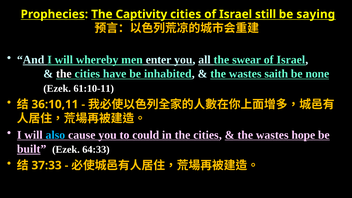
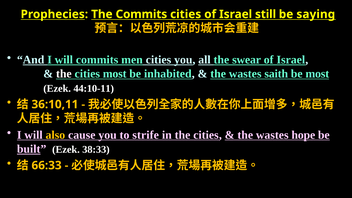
The Captivity: Captivity -> Commits
will whereby: whereby -> commits
men enter: enter -> cities
cities have: have -> most
be none: none -> most
61:10-11: 61:10-11 -> 44:10-11
also colour: light blue -> yellow
could: could -> strife
64:33: 64:33 -> 38:33
37:33: 37:33 -> 66:33
